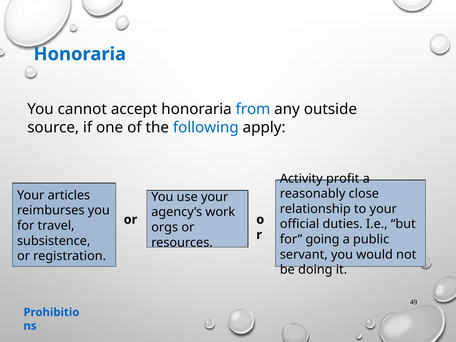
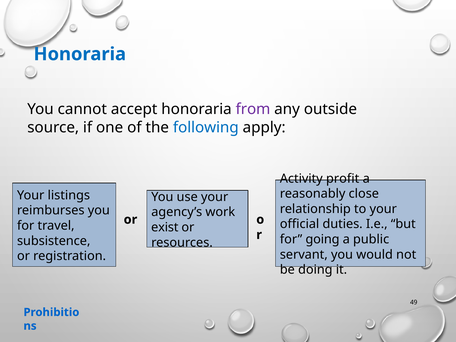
from colour: blue -> purple
articles: articles -> listings
orgs: orgs -> exist
